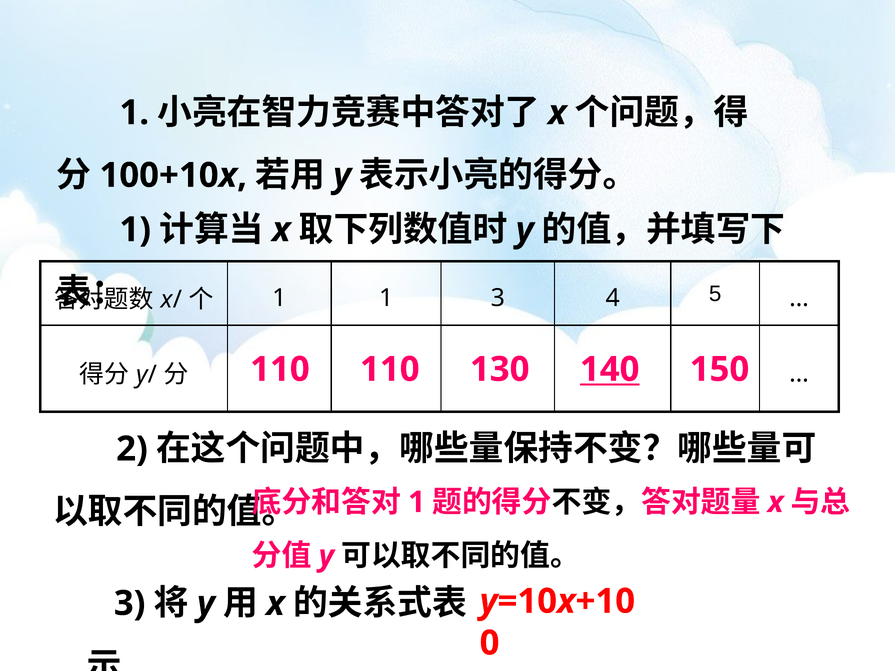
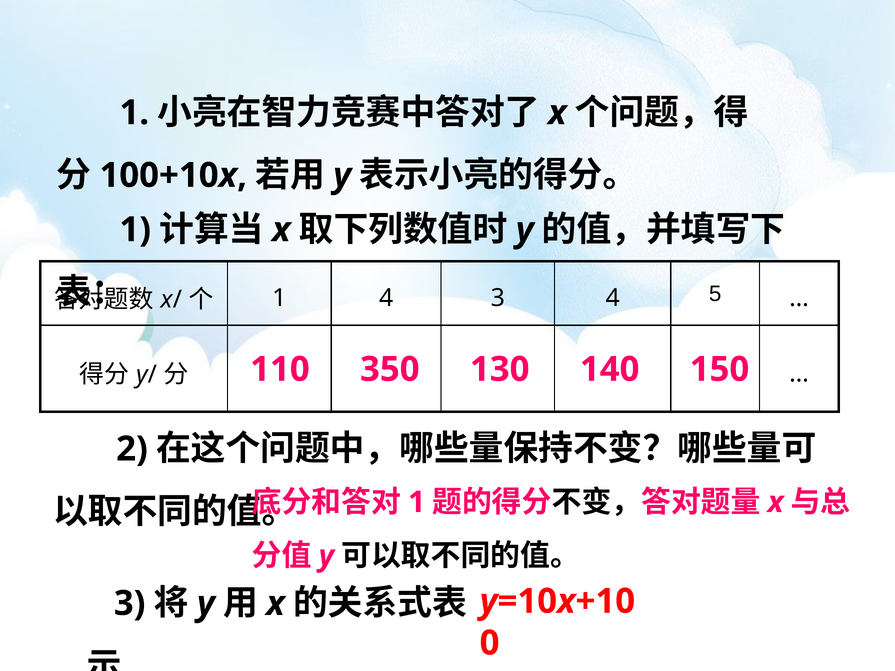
1 1: 1 -> 4
110 110: 110 -> 350
140 underline: present -> none
